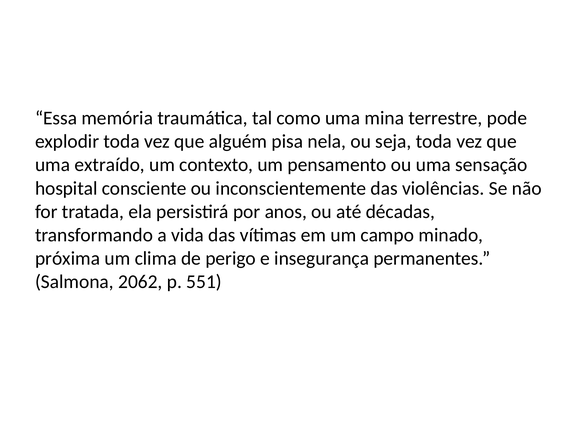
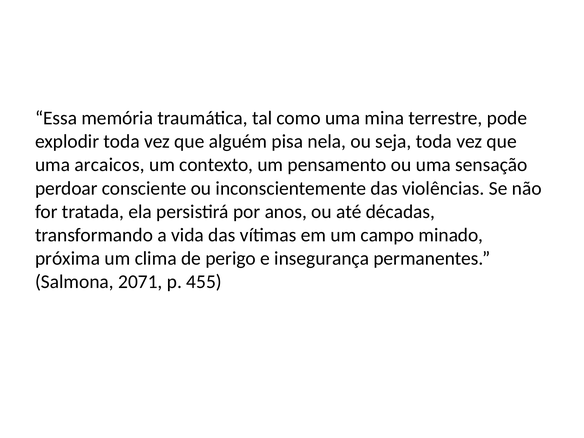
extraído: extraído -> arcaicos
hospital: hospital -> perdoar
2062: 2062 -> 2071
551: 551 -> 455
